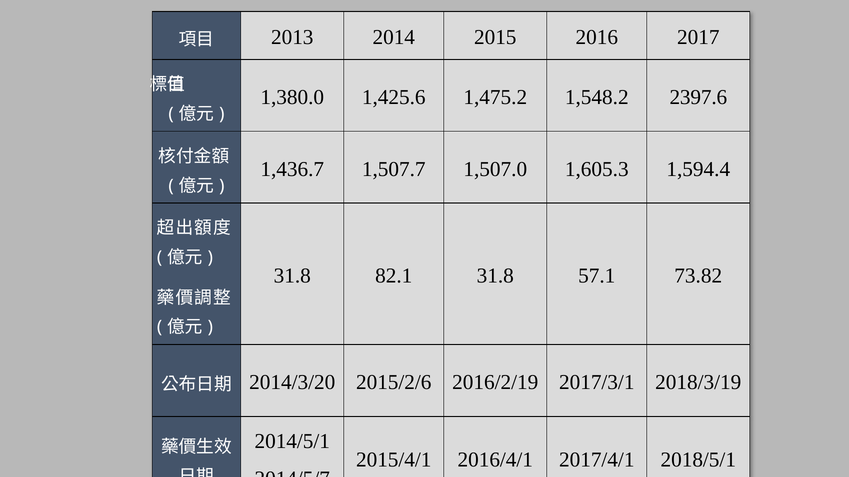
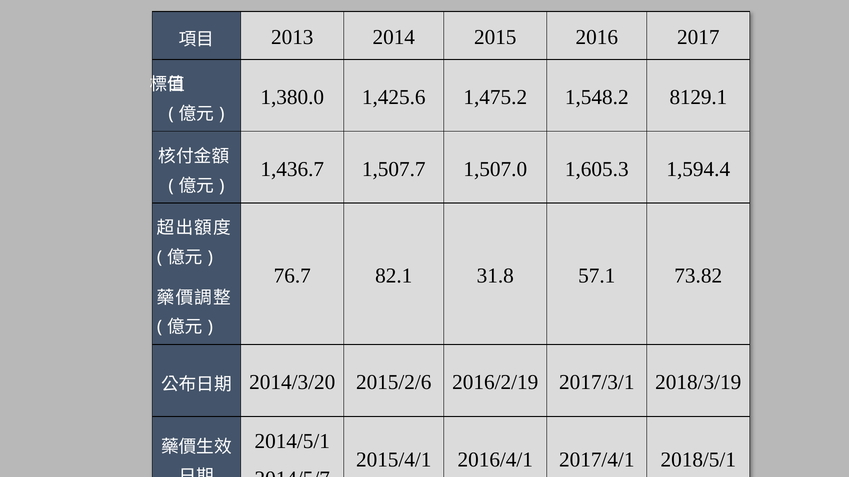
2397.6: 2397.6 -> 8129.1
31.8 at (292, 276): 31.8 -> 76.7
